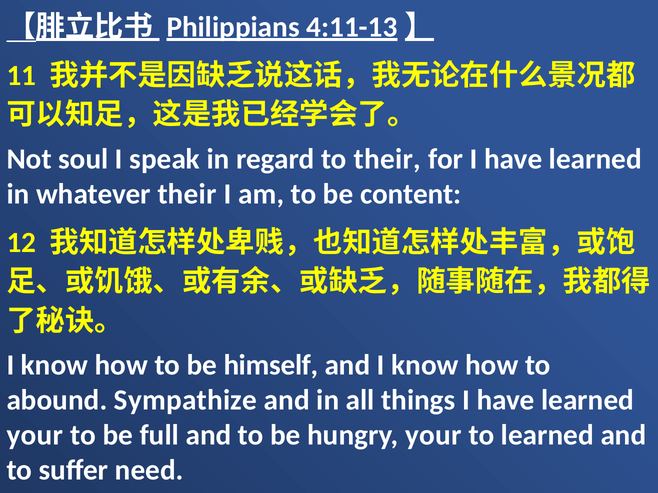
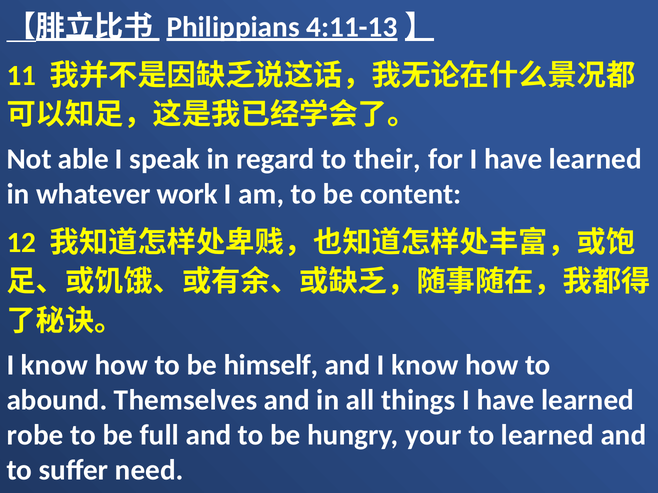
soul: soul -> able
whatever their: their -> work
Sympathize: Sympathize -> Themselves
your at (35, 436): your -> robe
